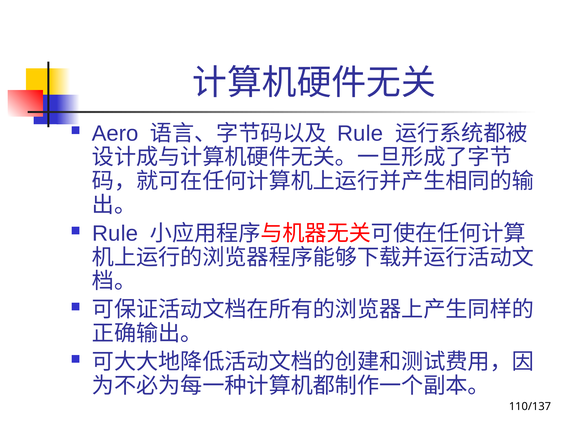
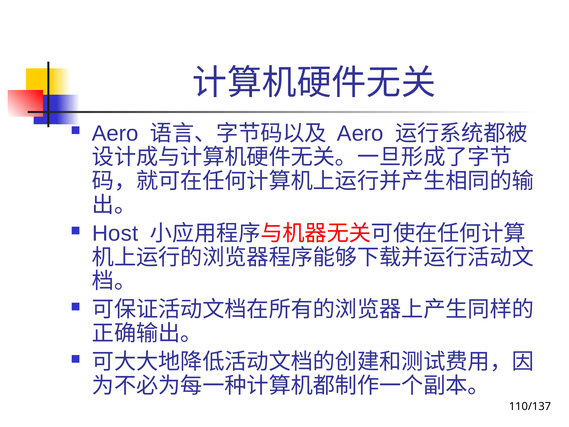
Rule at (360, 133): Rule -> Aero
Rule at (115, 233): Rule -> Host
